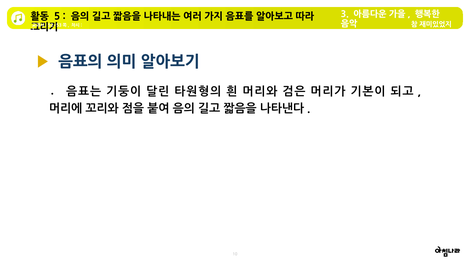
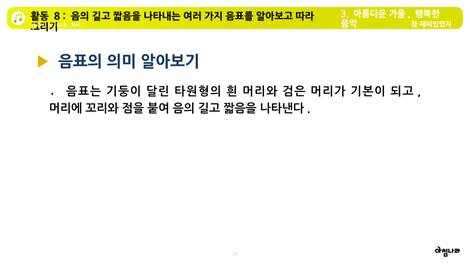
5: 5 -> 8
